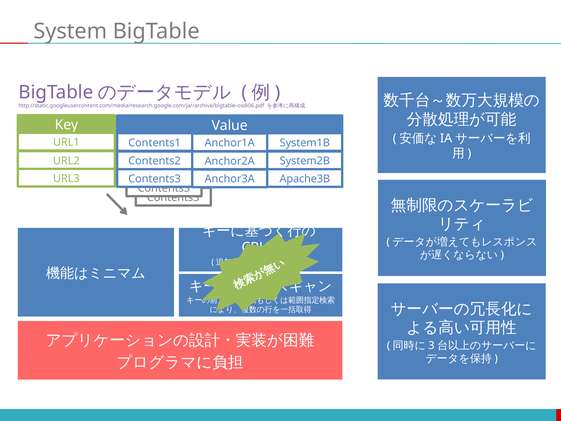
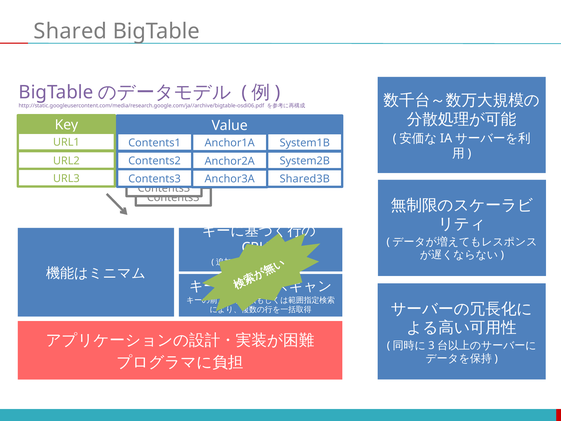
System: System -> Shared
Apache3B: Apache3B -> Shared3B
